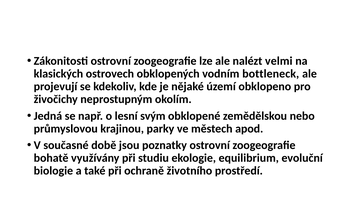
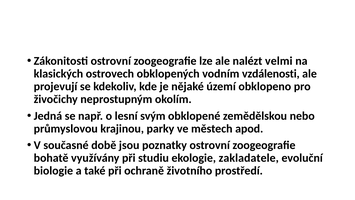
bottleneck: bottleneck -> vzdálenosti
equilibrium: equilibrium -> zakladatele
